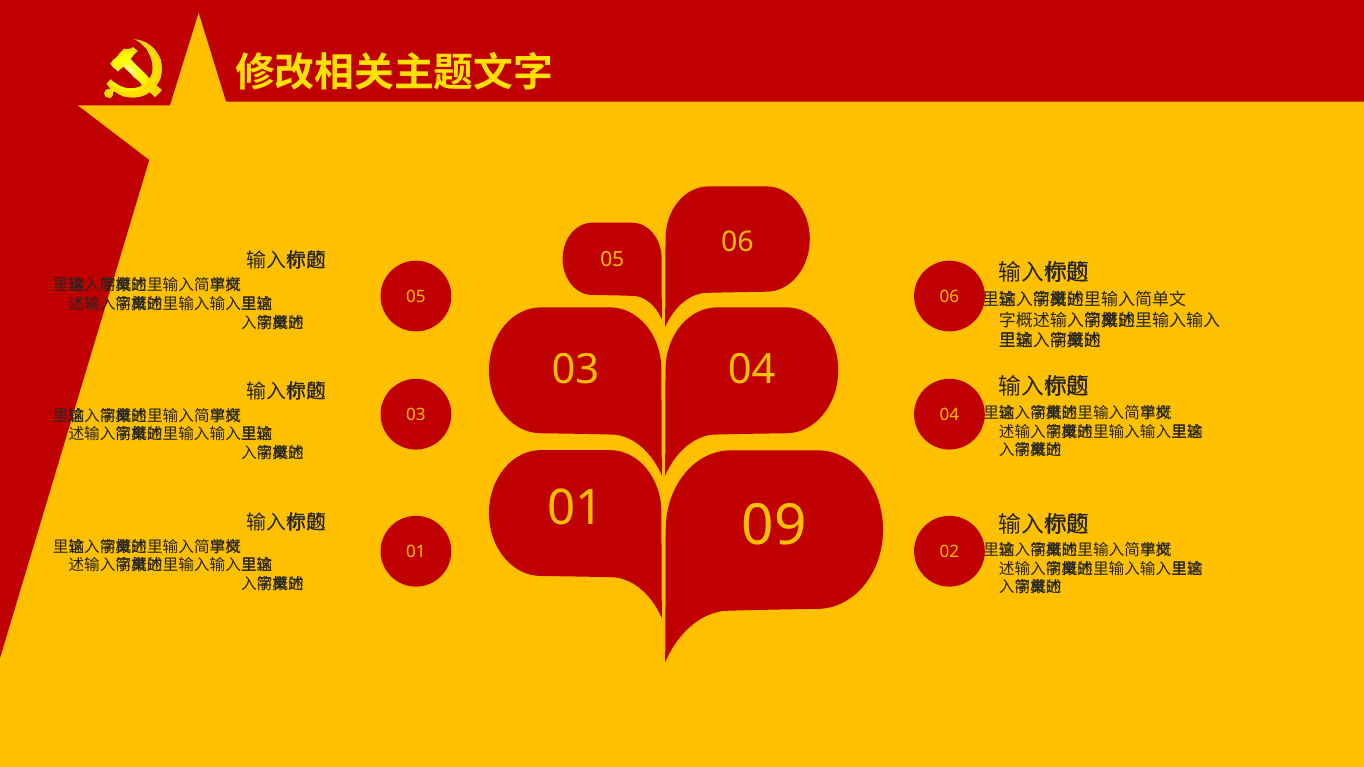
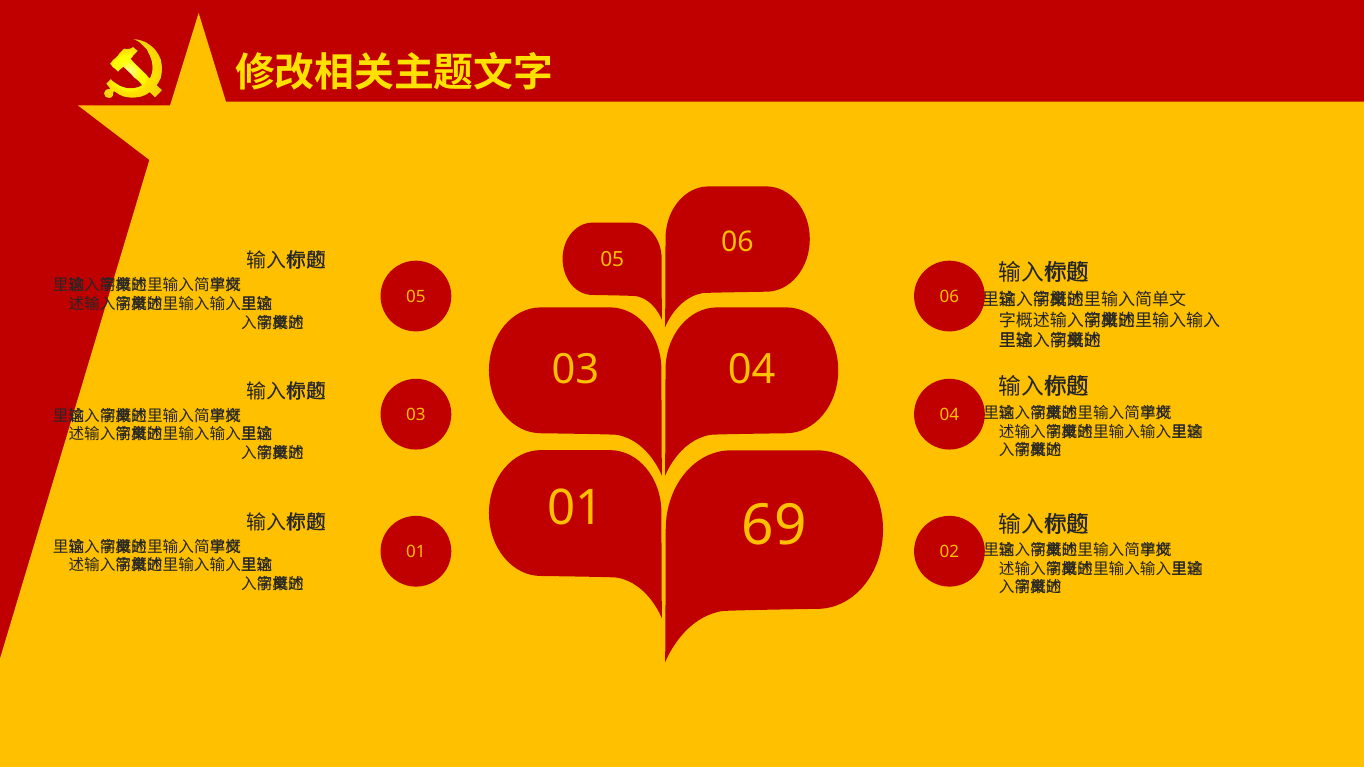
09: 09 -> 69
